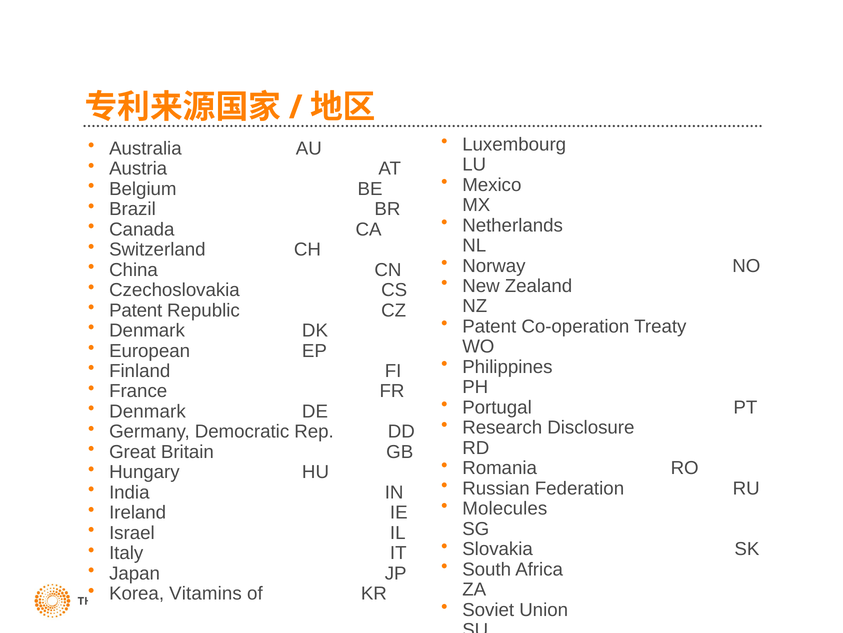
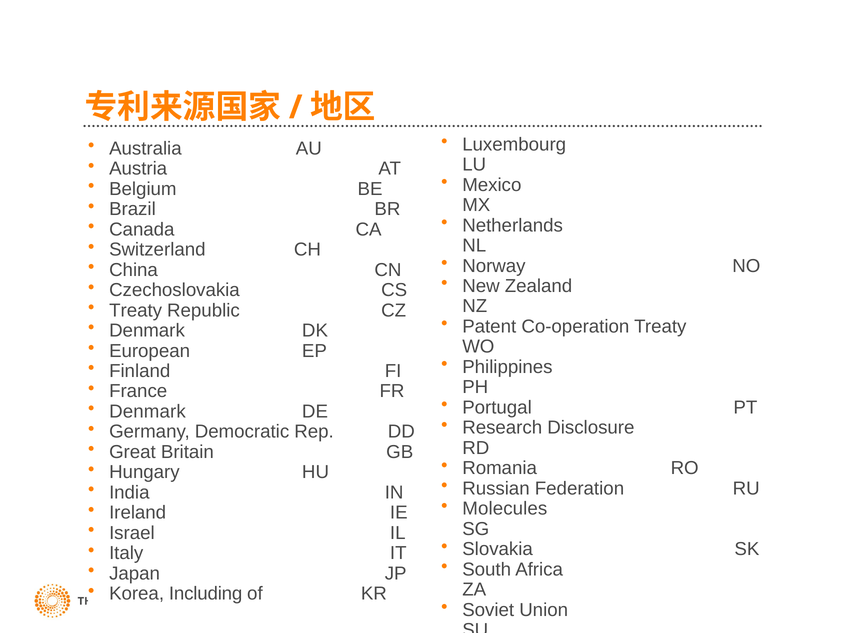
Patent at (136, 310): Patent -> Treaty
Vitamins: Vitamins -> Including
